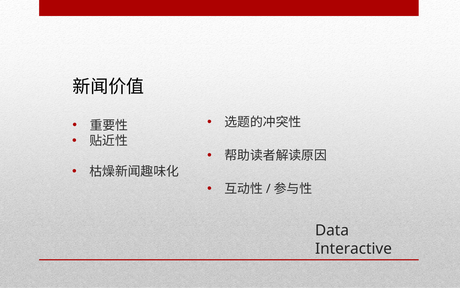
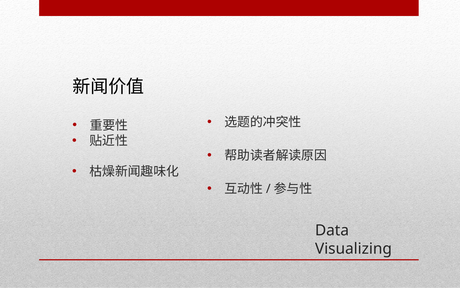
Interactive: Interactive -> Visualizing
